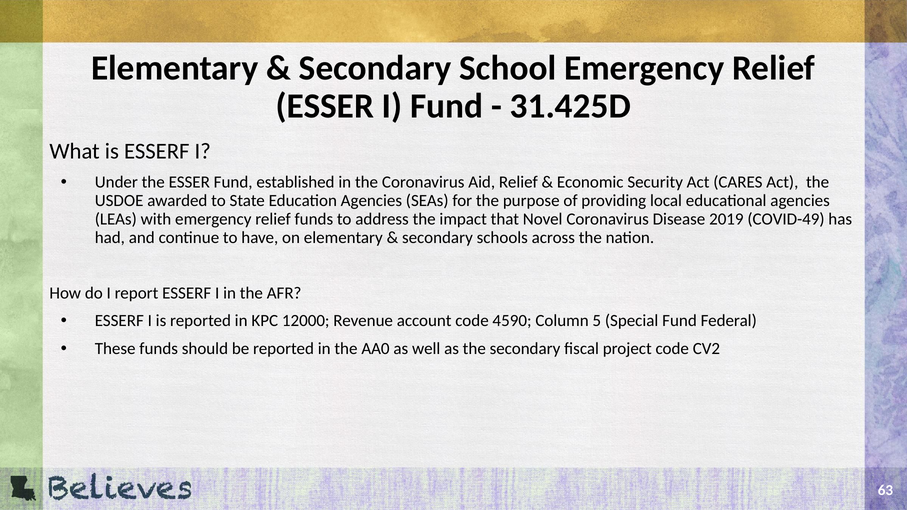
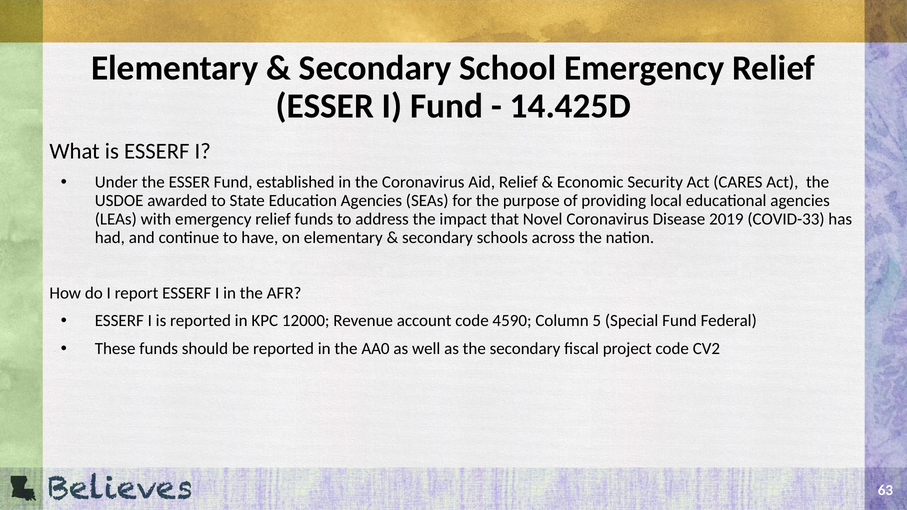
31.425D: 31.425D -> 14.425D
COVID-49: COVID-49 -> COVID-33
